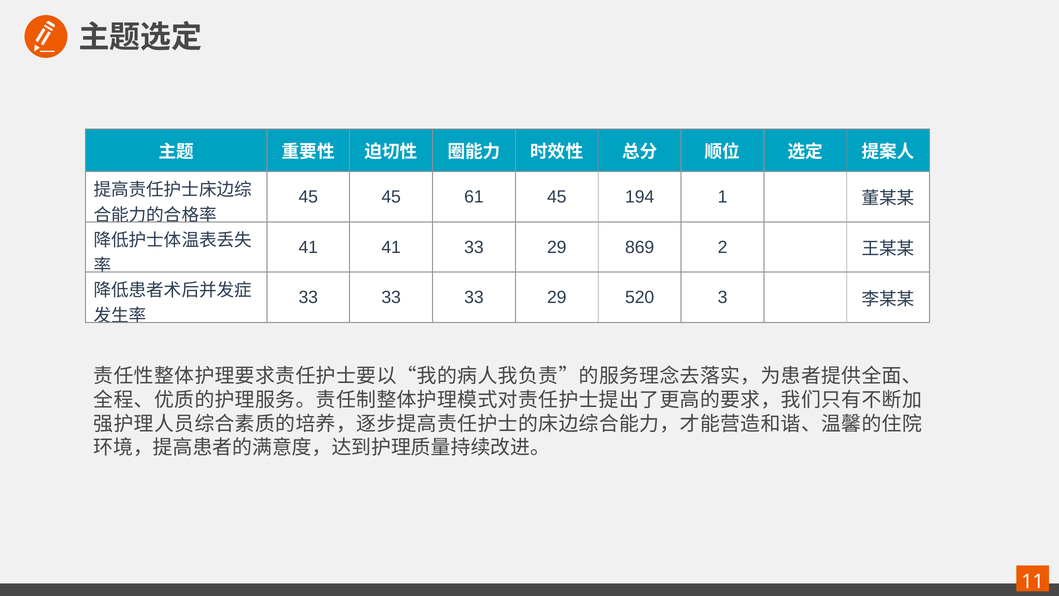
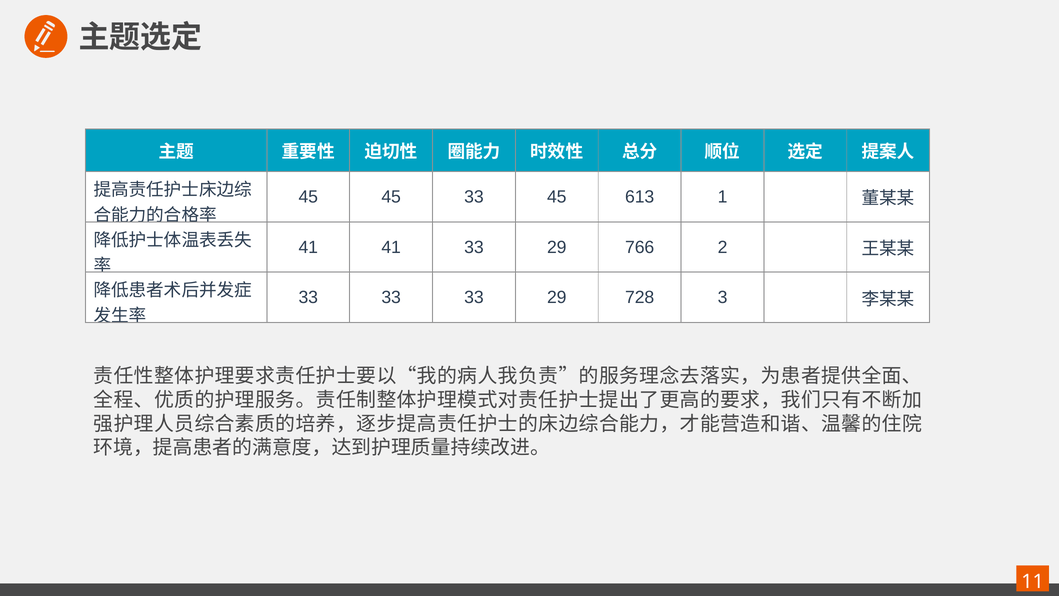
45 61: 61 -> 33
194: 194 -> 613
869: 869 -> 766
520: 520 -> 728
